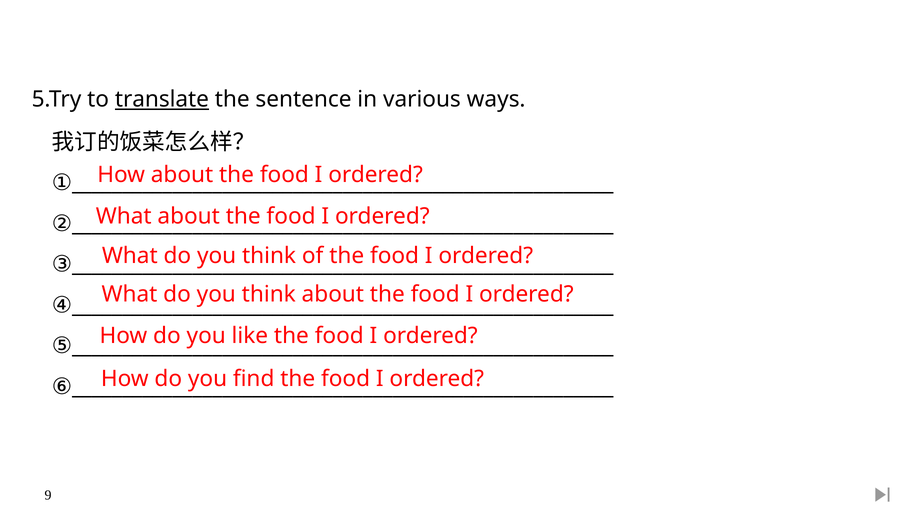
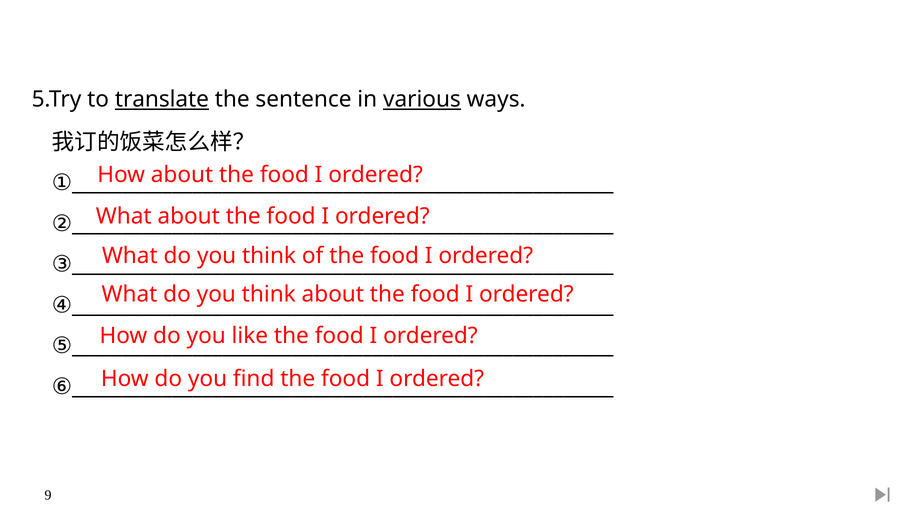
various underline: none -> present
